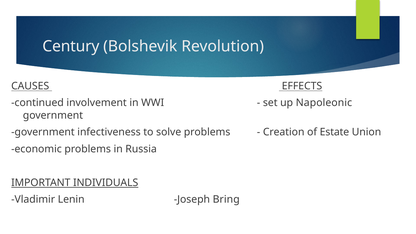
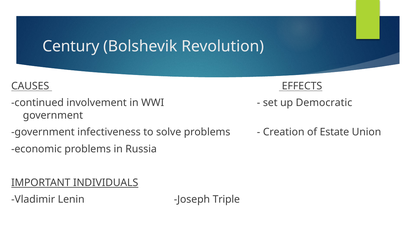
Napoleonic: Napoleonic -> Democratic
Bring: Bring -> Triple
